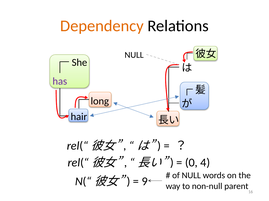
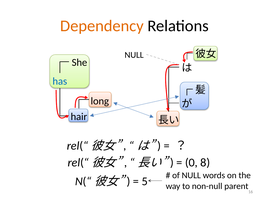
has colour: purple -> blue
4: 4 -> 8
9: 9 -> 5
